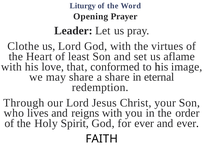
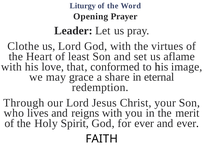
may share: share -> grace
order: order -> merit
